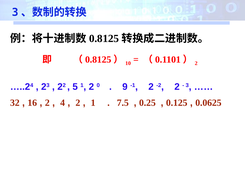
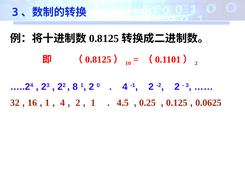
5: 5 -> 8
9 at (125, 87): 9 -> 4
2 at (47, 103): 2 -> 1
7.5: 7.5 -> 4.5
